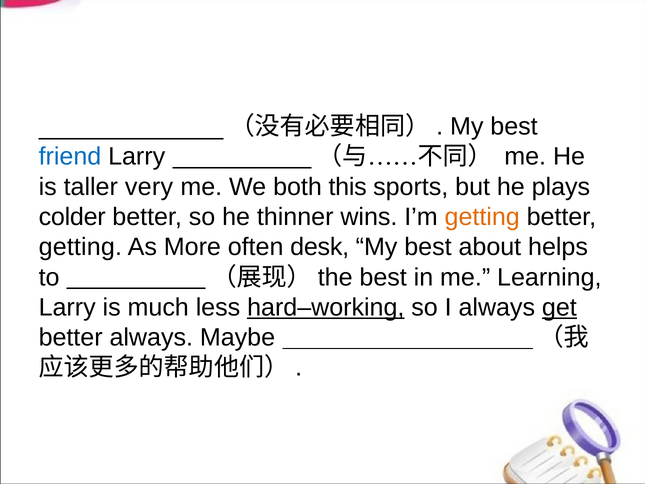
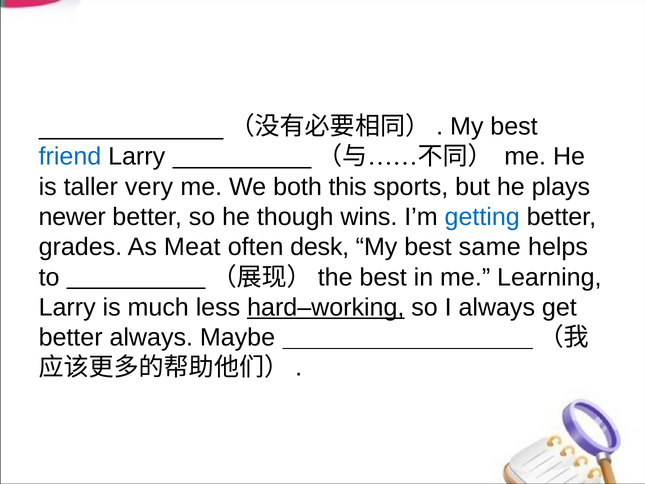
colder: colder -> newer
thinner: thinner -> though
getting at (482, 217) colour: orange -> blue
getting at (80, 247): getting -> grades
More: More -> Meat
about: about -> same
get underline: present -> none
